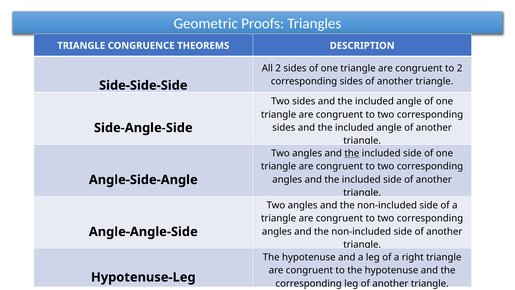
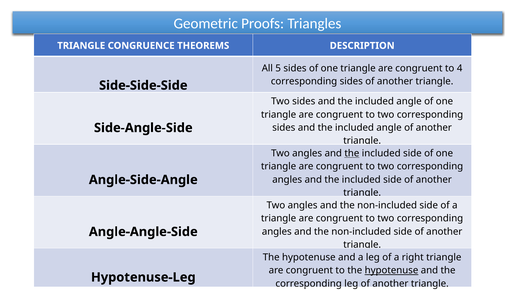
All 2: 2 -> 5
to 2: 2 -> 4
hypotenuse at (392, 270) underline: none -> present
